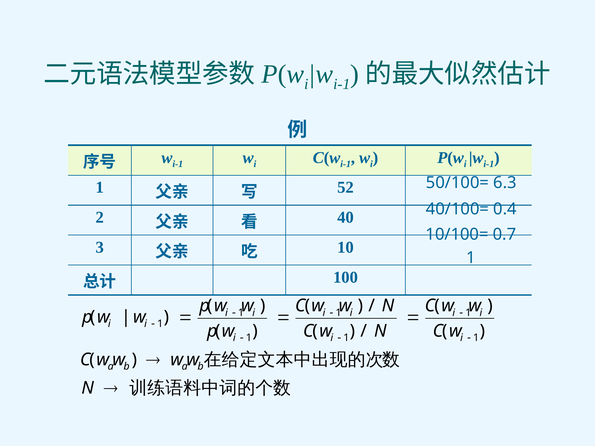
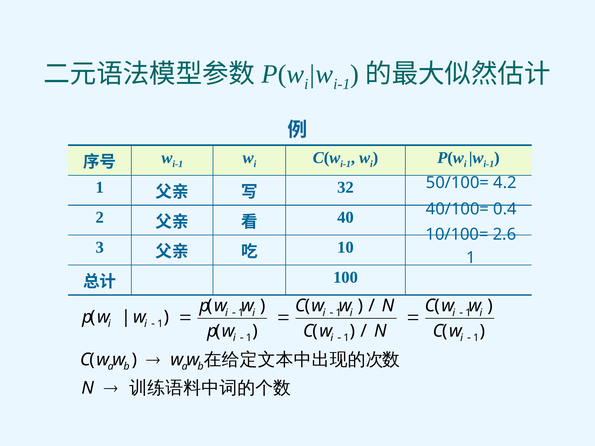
6.3: 6.3 -> 4.2
52: 52 -> 32
0.7: 0.7 -> 2.6
